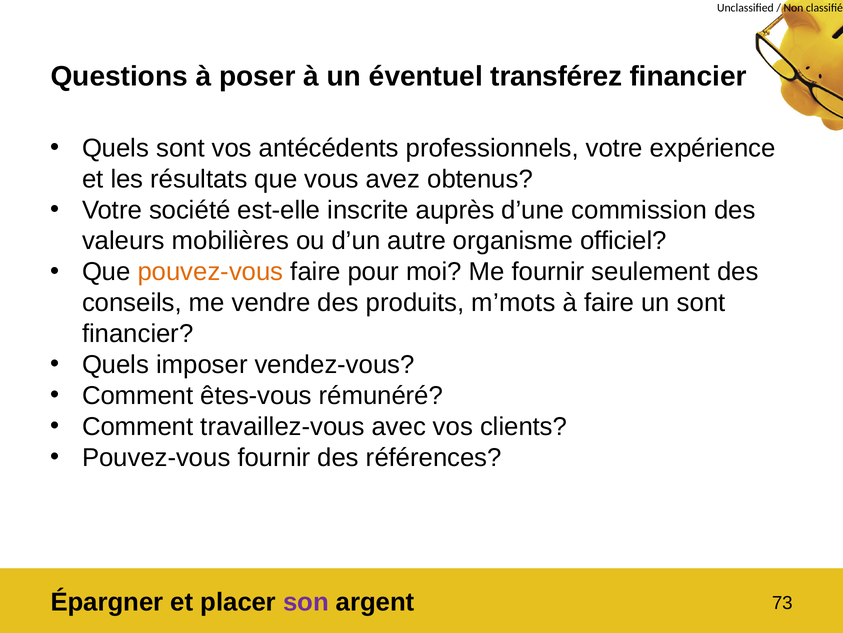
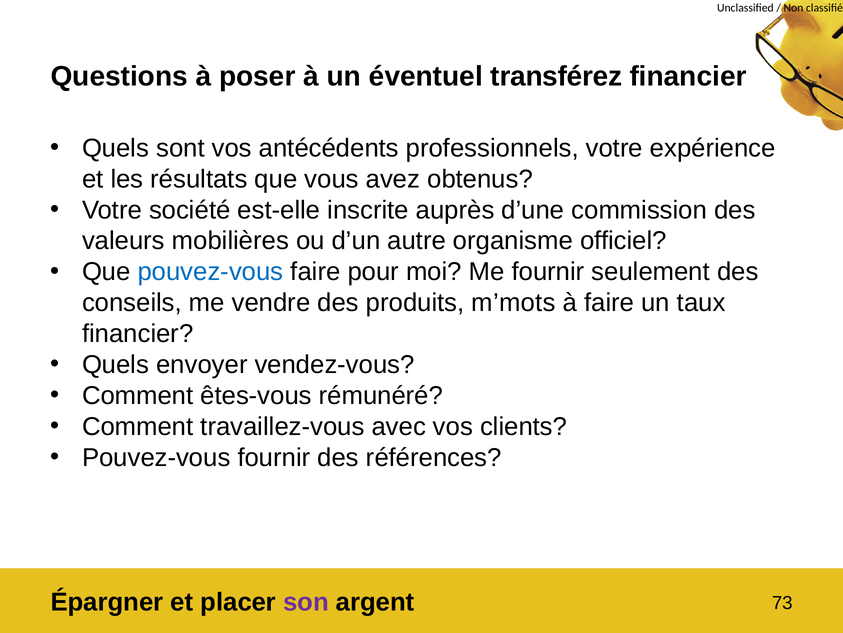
pouvez-vous at (210, 272) colour: orange -> blue
un sont: sont -> taux
imposer: imposer -> envoyer
